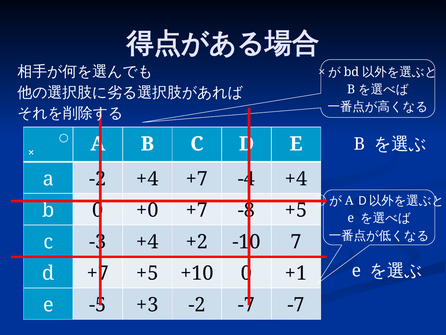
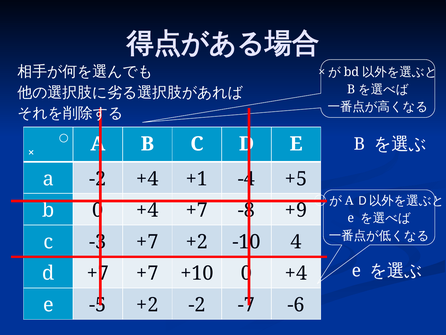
+4 +7: +7 -> +1
+4 at (296, 179): +4 -> +5
+0 at (147, 210): +0 -> +4
+5 at (296, 210): +5 -> +9
+4 at (147, 241): +4 -> +7
7: 7 -> 4
+5 at (147, 273): +5 -> +7
+1 at (296, 273): +1 -> +4
+3 at (147, 304): +3 -> +2
-7 at (296, 304): -7 -> -6
